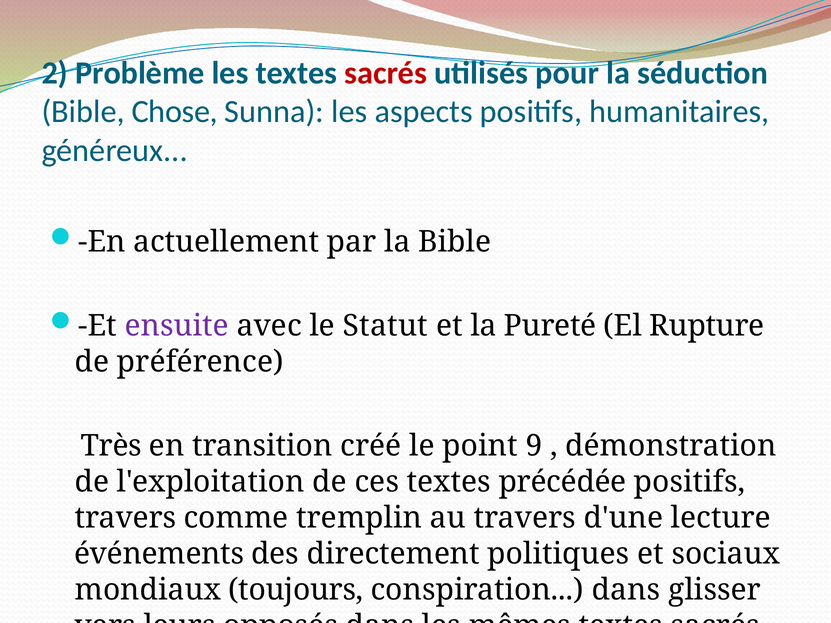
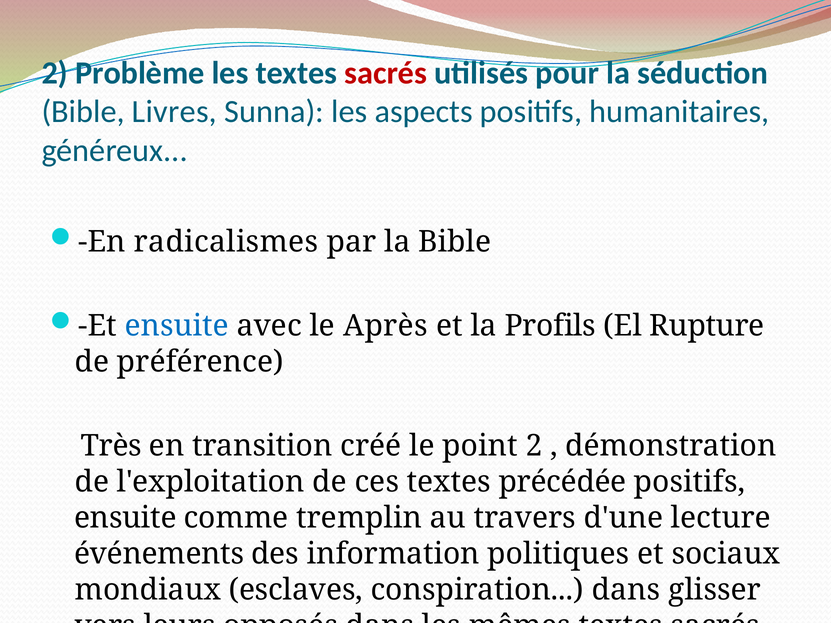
Chose: Chose -> Livres
actuellement: actuellement -> radicalismes
ensuite at (177, 326) colour: purple -> blue
Statut: Statut -> Après
Pureté: Pureté -> Profils
point 9: 9 -> 2
travers at (125, 518): travers -> ensuite
directement: directement -> information
toujours: toujours -> esclaves
